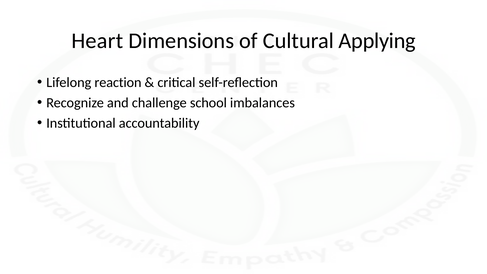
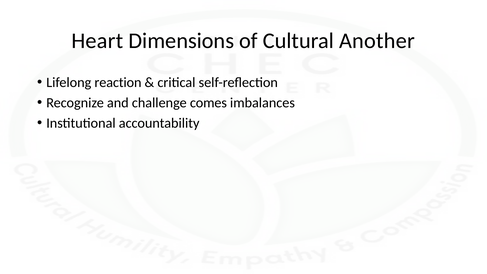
Applying: Applying -> Another
school: school -> comes
